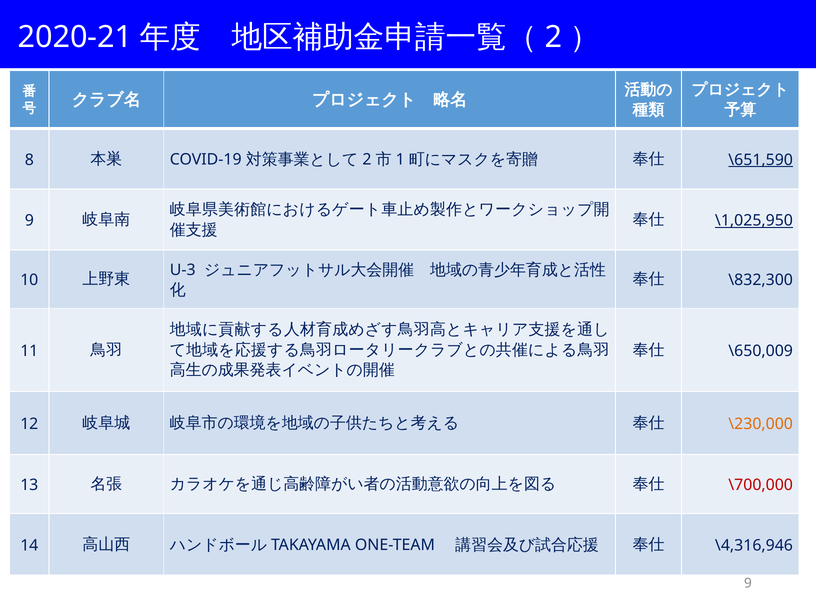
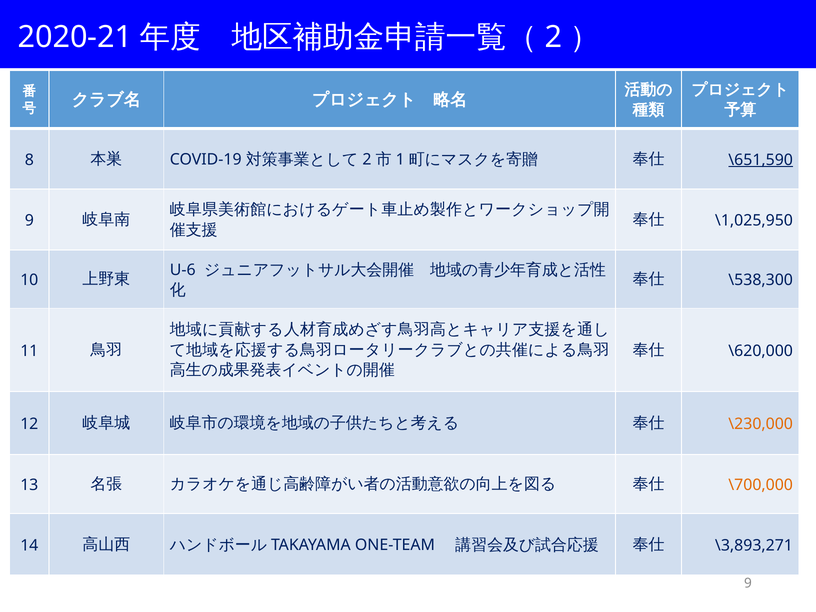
\1,025,950 underline: present -> none
\832,300: \832,300 -> \538,300
U-3: U-3 -> U-6
\650,009: \650,009 -> \620,000
\700,000 colour: red -> orange
\4,316,946: \4,316,946 -> \3,893,271
